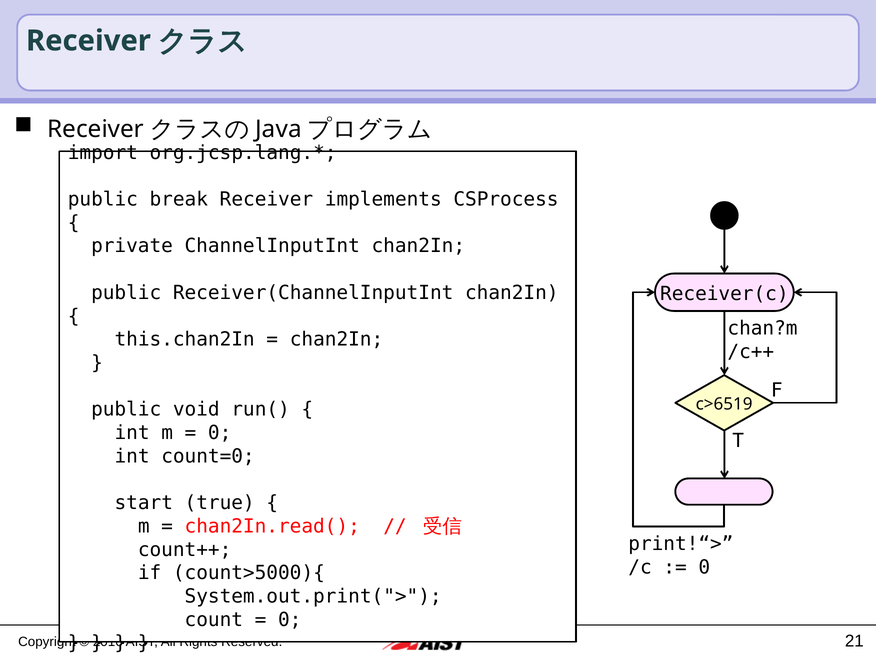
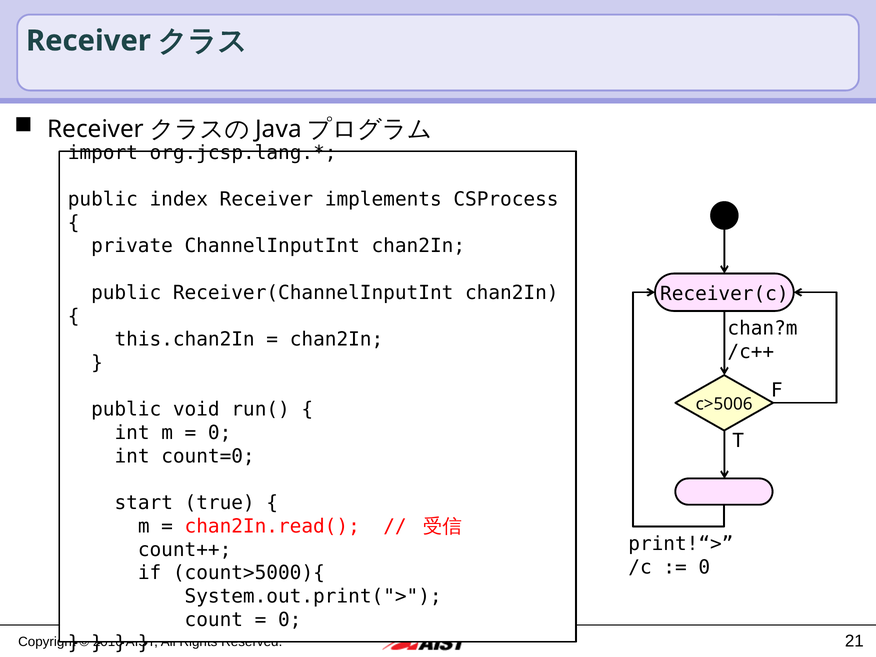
break: break -> index
c>6519: c>6519 -> c>5006
